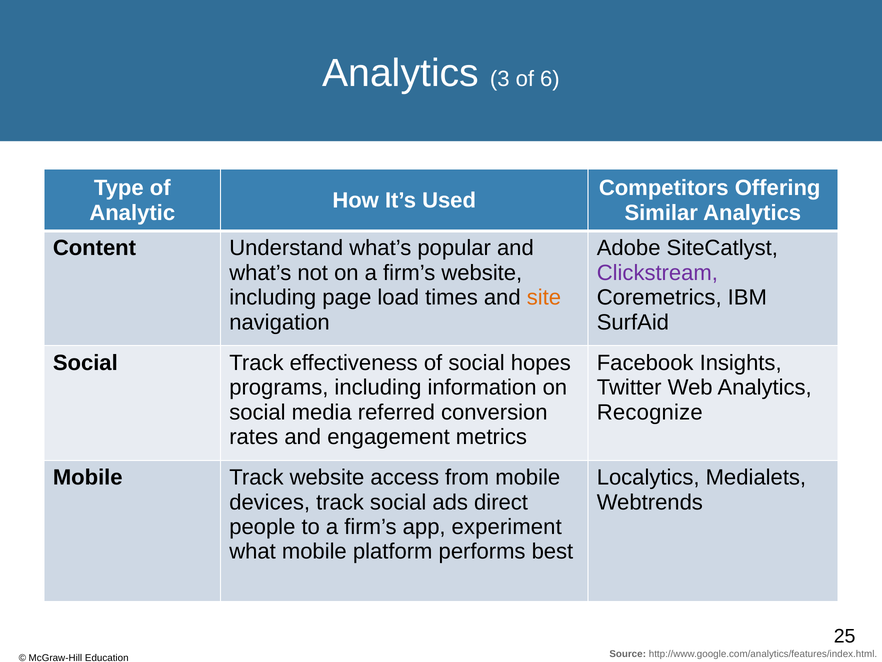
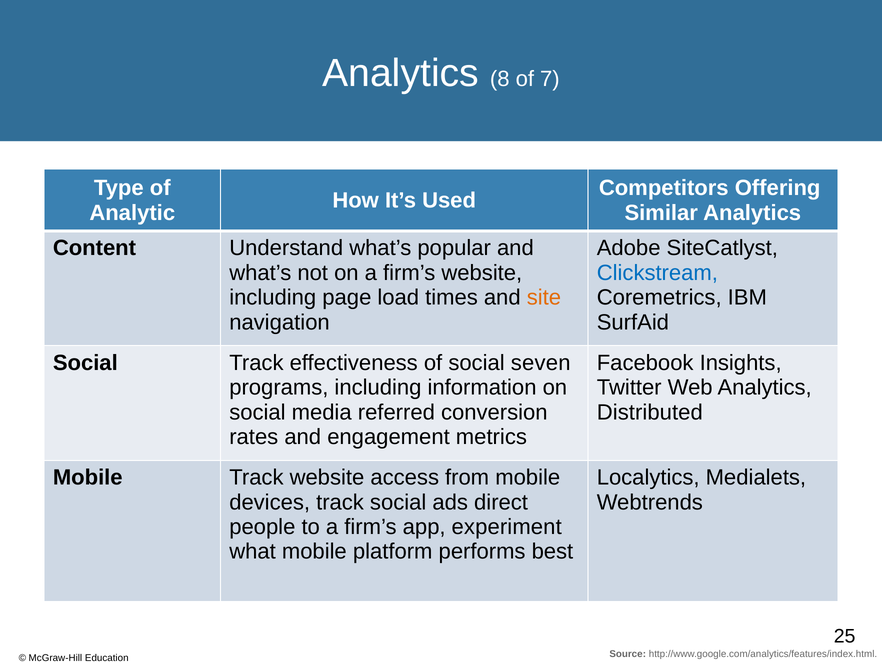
3: 3 -> 8
6: 6 -> 7
Clickstream colour: purple -> blue
hopes: hopes -> seven
Recognize: Recognize -> Distributed
